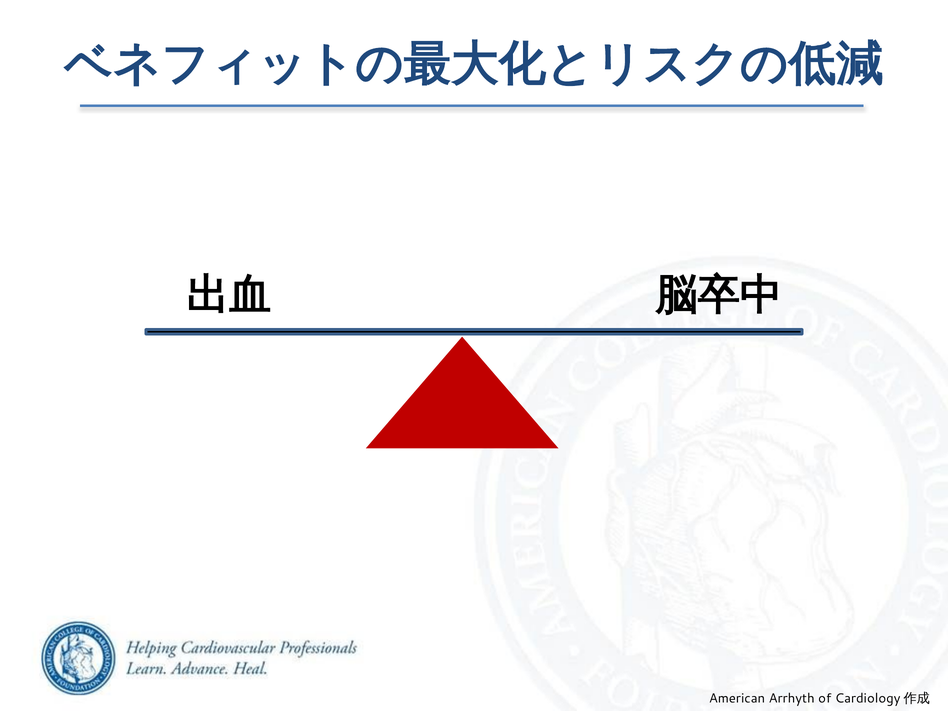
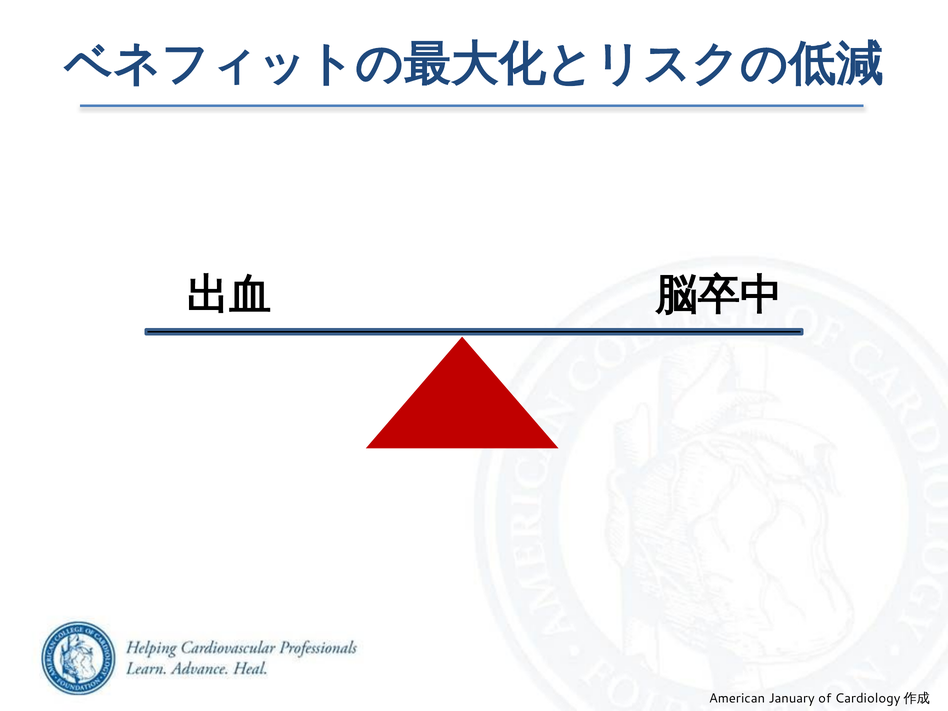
Arrhyth: Arrhyth -> January
